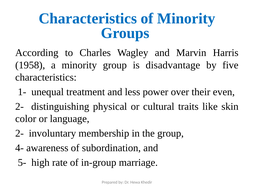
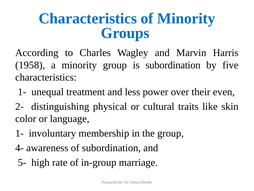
is disadvantage: disadvantage -> subordination
2- at (20, 133): 2- -> 1-
